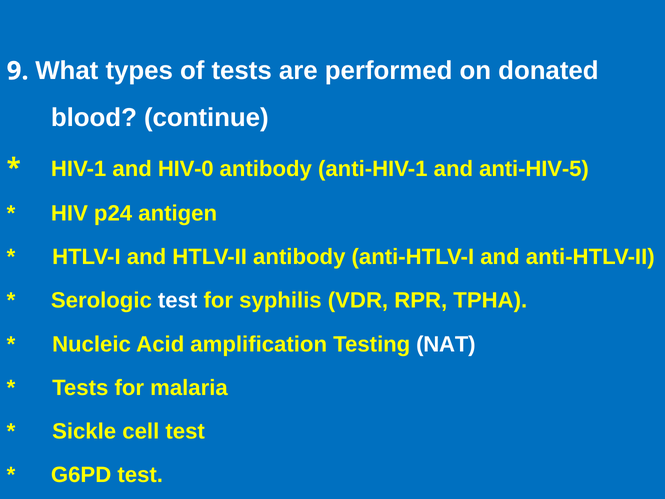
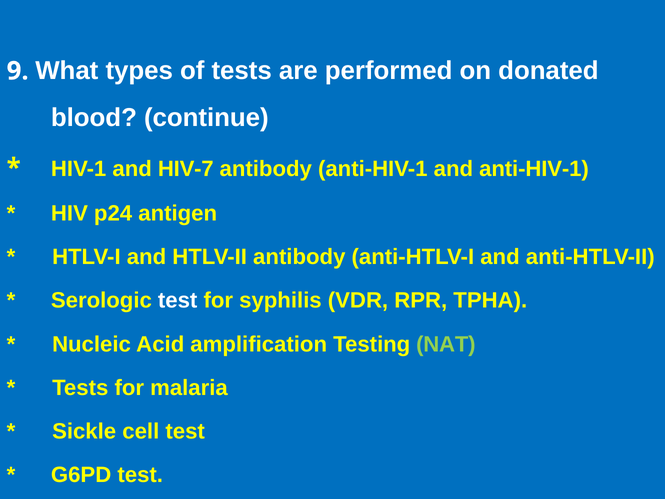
HIV-0: HIV-0 -> HIV-7
and anti-HIV-5: anti-HIV-5 -> anti-HIV-1
NAT colour: white -> light green
